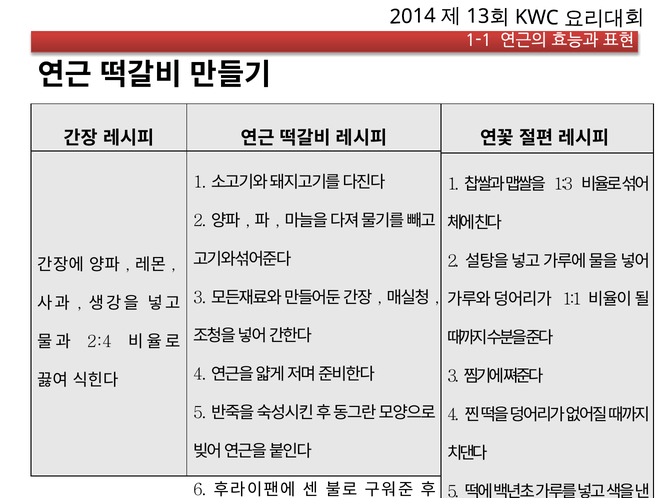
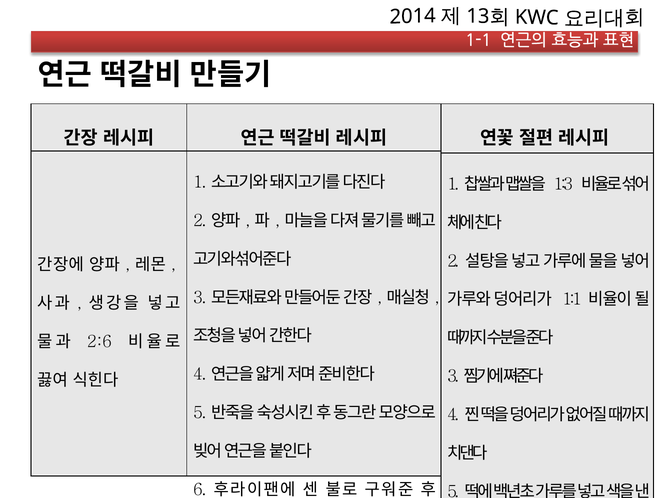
2:4: 2:4 -> 2:6
